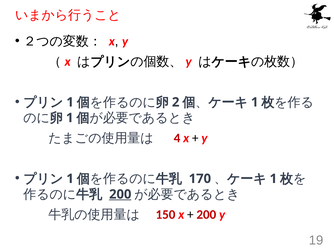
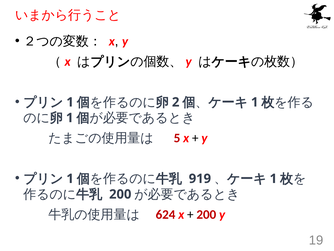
4: 4 -> 5
170: 170 -> 919
200 at (120, 194) underline: present -> none
150: 150 -> 624
